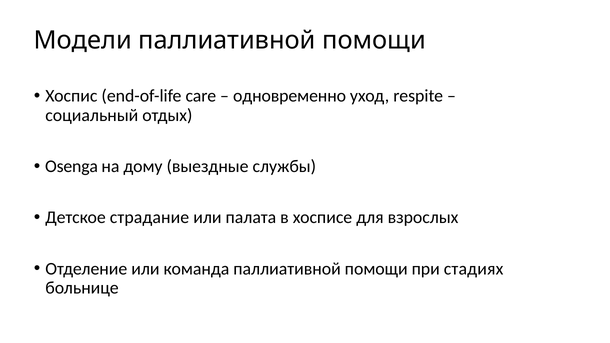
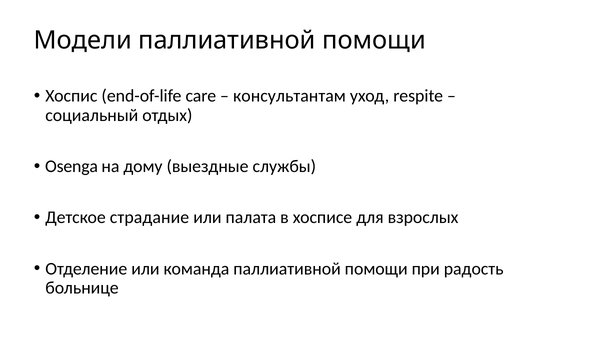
одновременно: одновременно -> консультантам
стадиях: стадиях -> радость
